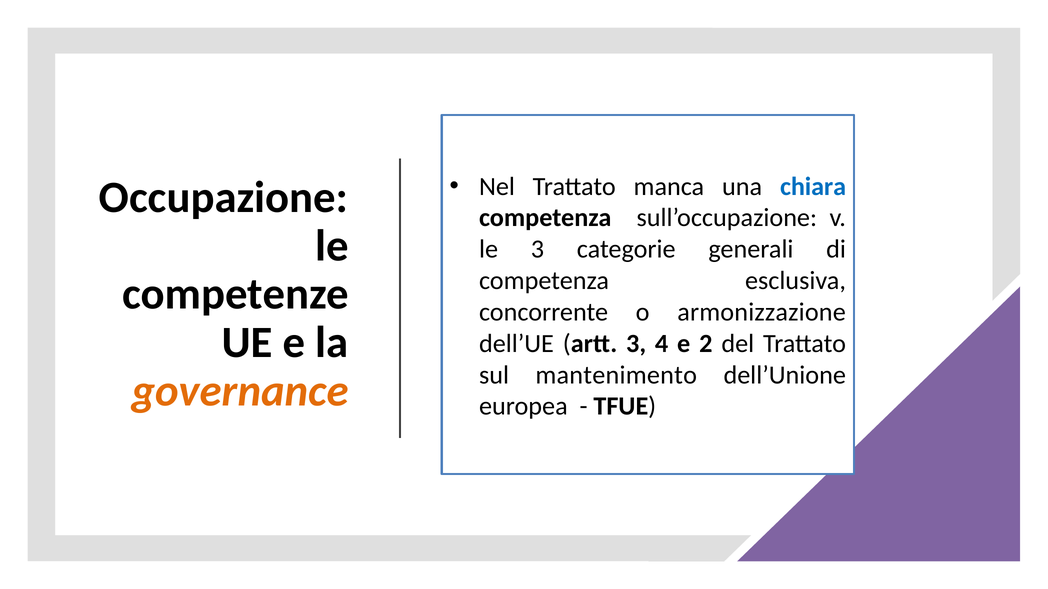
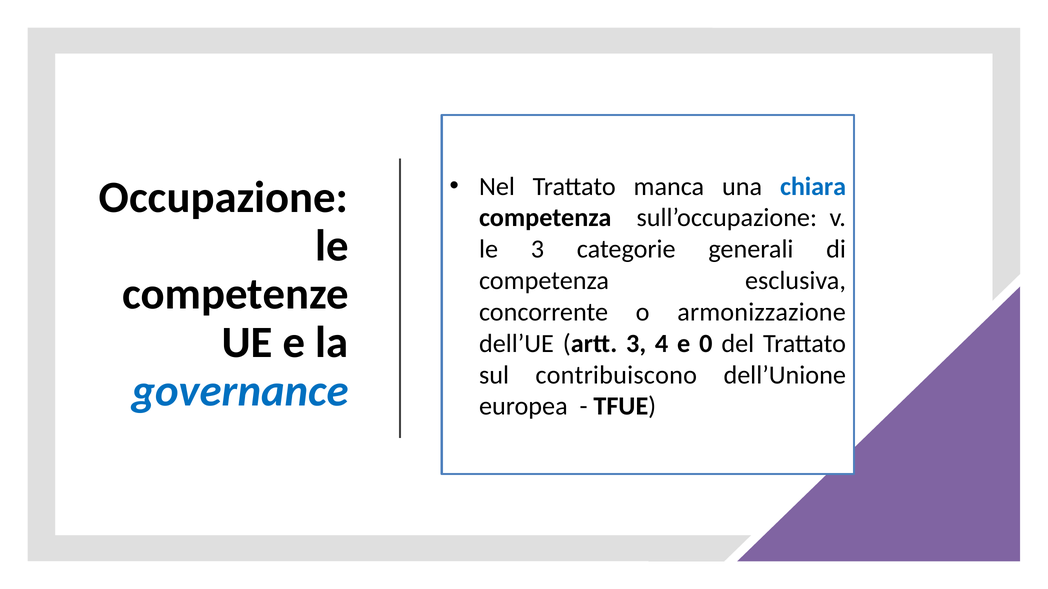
2: 2 -> 0
mantenimento: mantenimento -> contribuiscono
governance colour: orange -> blue
